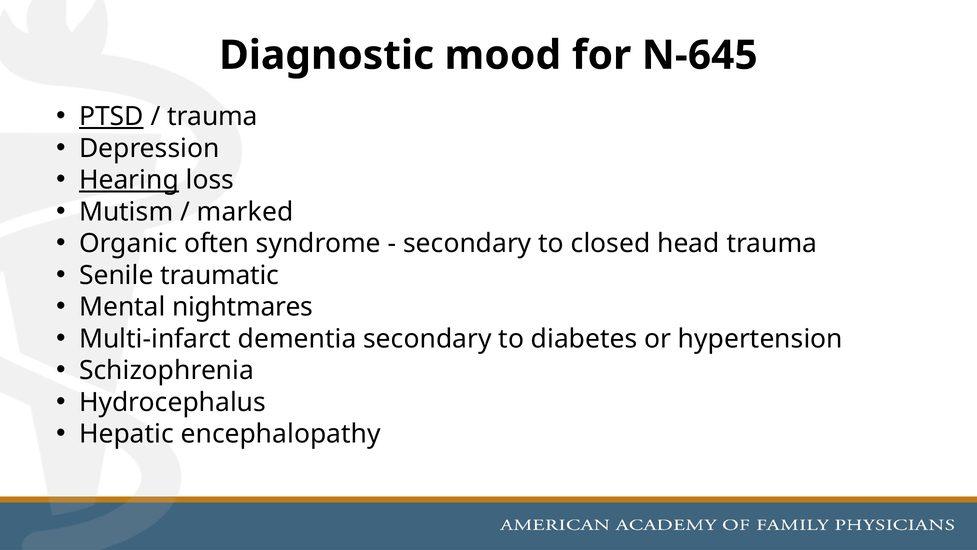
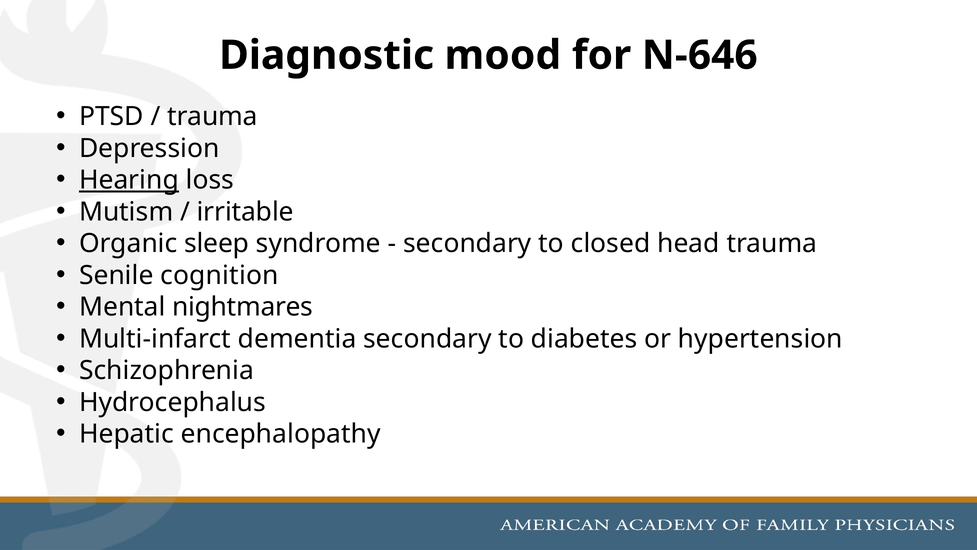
N-645: N-645 -> N-646
PTSD underline: present -> none
marked: marked -> irritable
often: often -> sleep
traumatic: traumatic -> cognition
